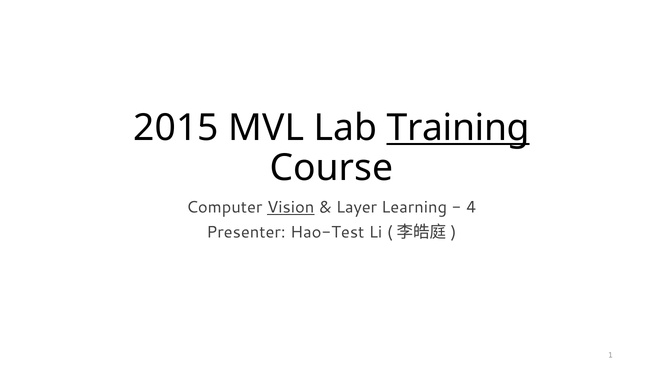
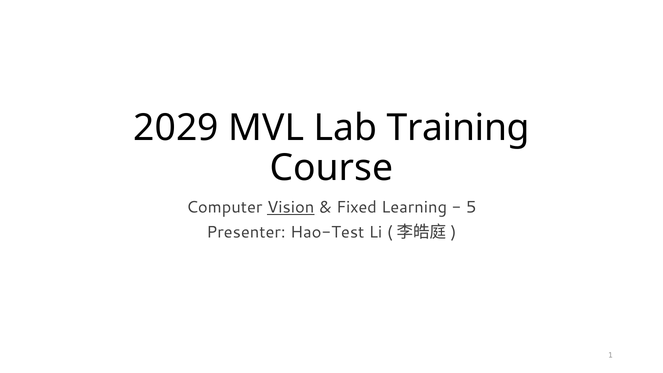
2015: 2015 -> 2029
Training underline: present -> none
Layer: Layer -> Fixed
4: 4 -> 5
